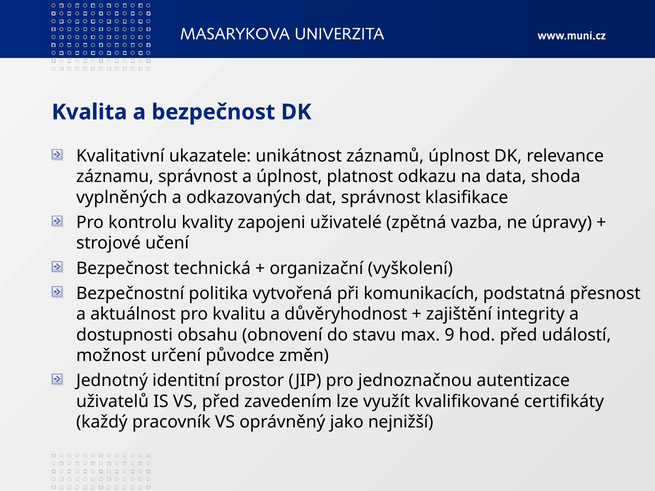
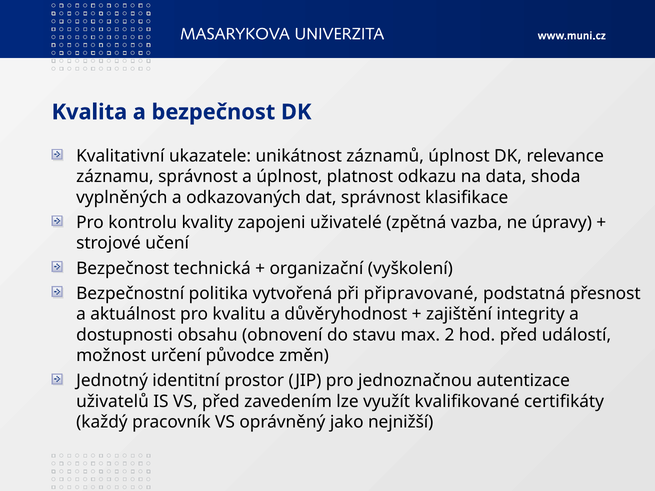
komunikacích: komunikacích -> připravované
9: 9 -> 2
